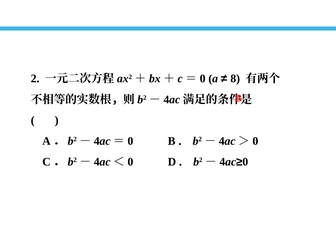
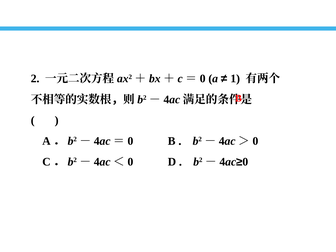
8: 8 -> 1
